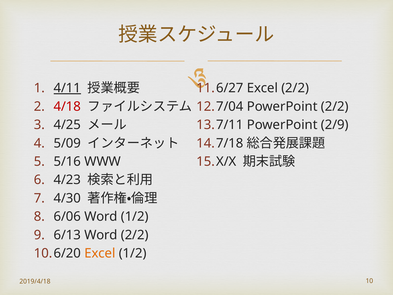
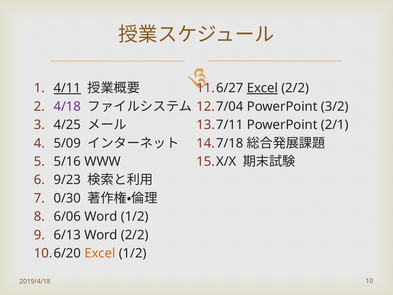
Excel at (262, 88) underline: none -> present
4/18 colour: red -> purple
PowerPoint 2/2: 2/2 -> 3/2
2/9: 2/9 -> 2/1
4/23: 4/23 -> 9/23
4/30: 4/30 -> 0/30
